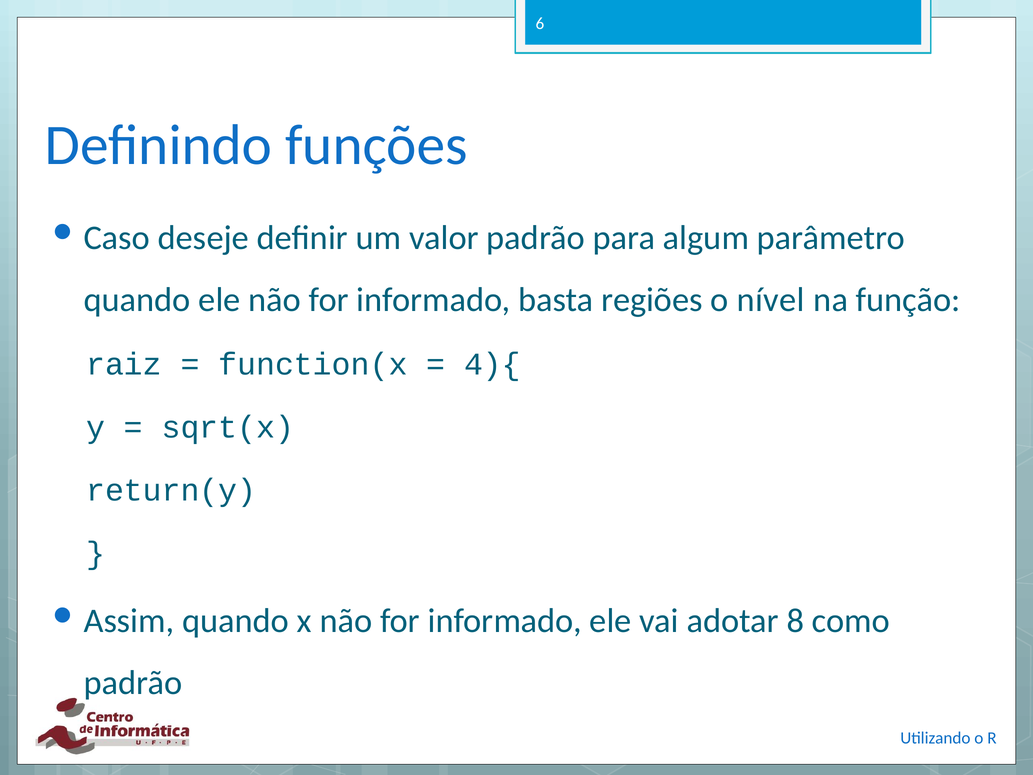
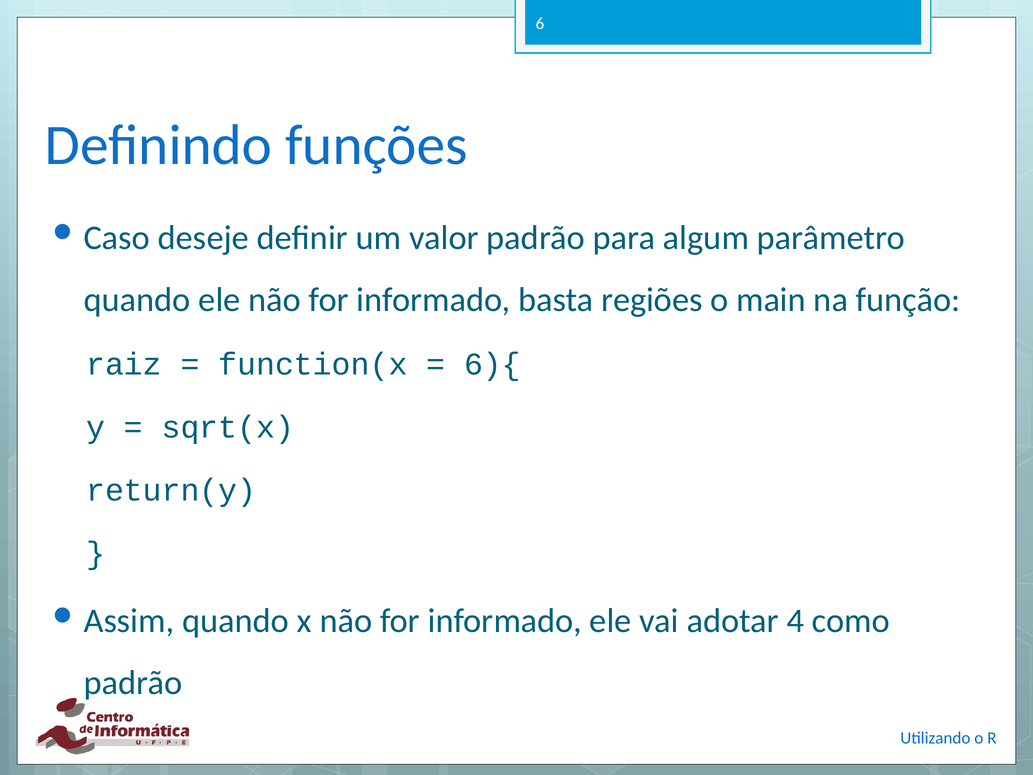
nível: nível -> main
4){: 4){ -> 6){
8: 8 -> 4
